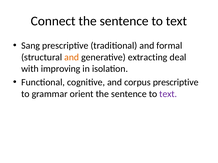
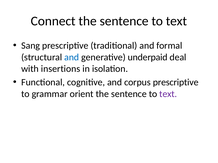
and at (72, 57) colour: orange -> blue
extracting: extracting -> underpaid
improving: improving -> insertions
